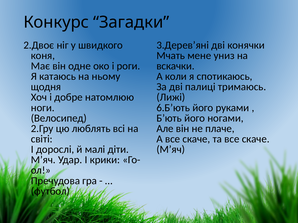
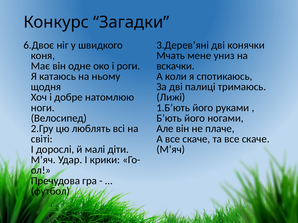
2.Двоє: 2.Двоє -> 6.Двоє
6.Б’ють: 6.Б’ють -> 1.Б’ють
